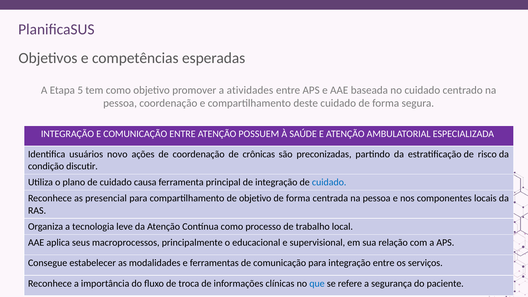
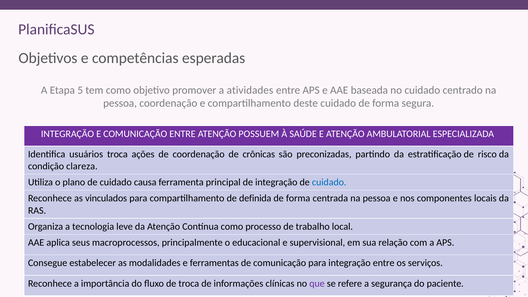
usuários novo: novo -> troca
discutir: discutir -> clareza
presencial: presencial -> vinculados
de objetivo: objetivo -> definida
que colour: blue -> purple
